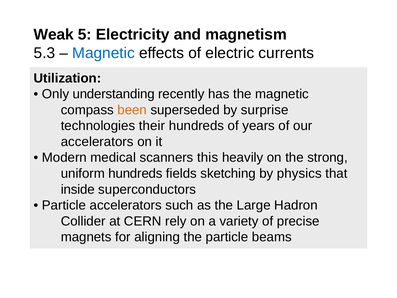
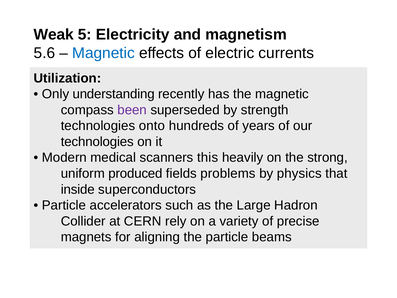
5.3: 5.3 -> 5.6
been colour: orange -> purple
surprise: surprise -> strength
their: their -> onto
accelerators at (97, 142): accelerators -> technologies
uniform hundreds: hundreds -> produced
sketching: sketching -> problems
